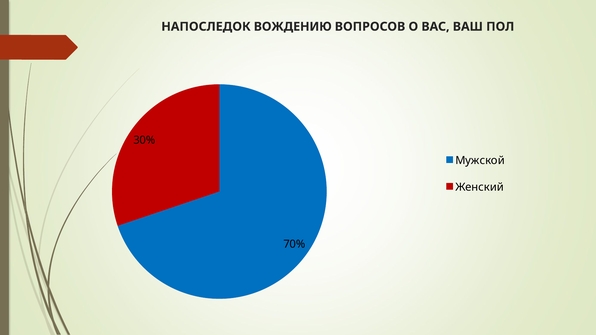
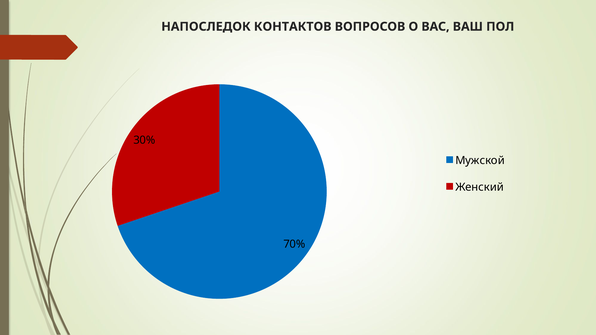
ВОЖДЕНИЮ: ВОЖДЕНИЮ -> КОНТАКТОВ
